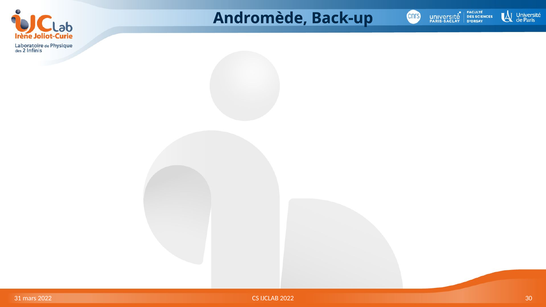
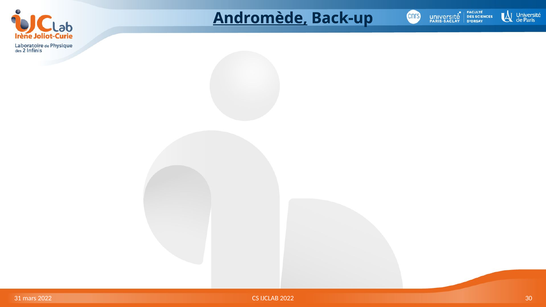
Andromède underline: none -> present
